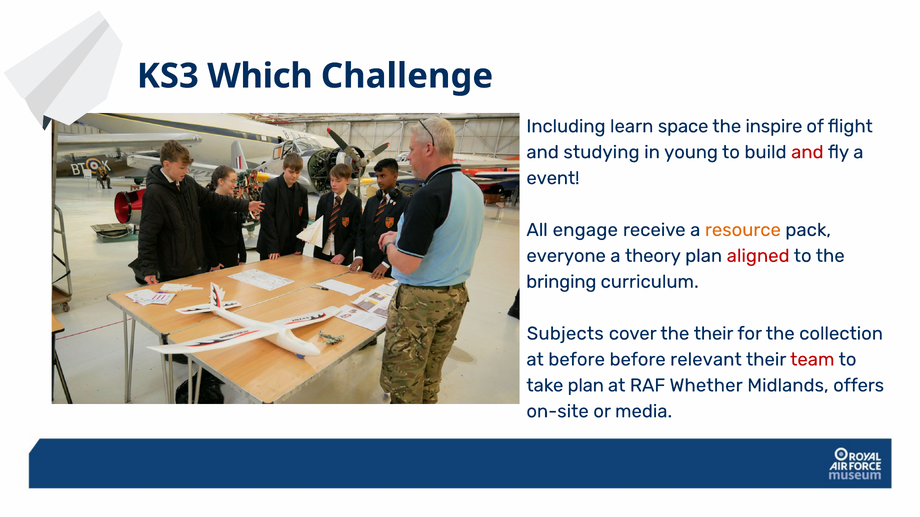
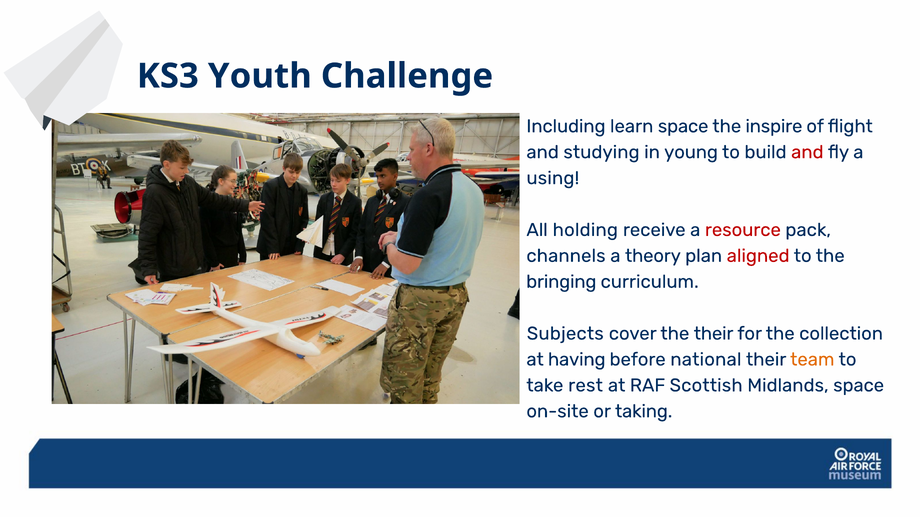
Which: Which -> Youth
event: event -> using
engage: engage -> holding
resource colour: orange -> red
everyone: everyone -> channels
at before: before -> having
relevant: relevant -> national
team colour: red -> orange
take plan: plan -> rest
Whether: Whether -> Scottish
Midlands offers: offers -> space
media: media -> taking
